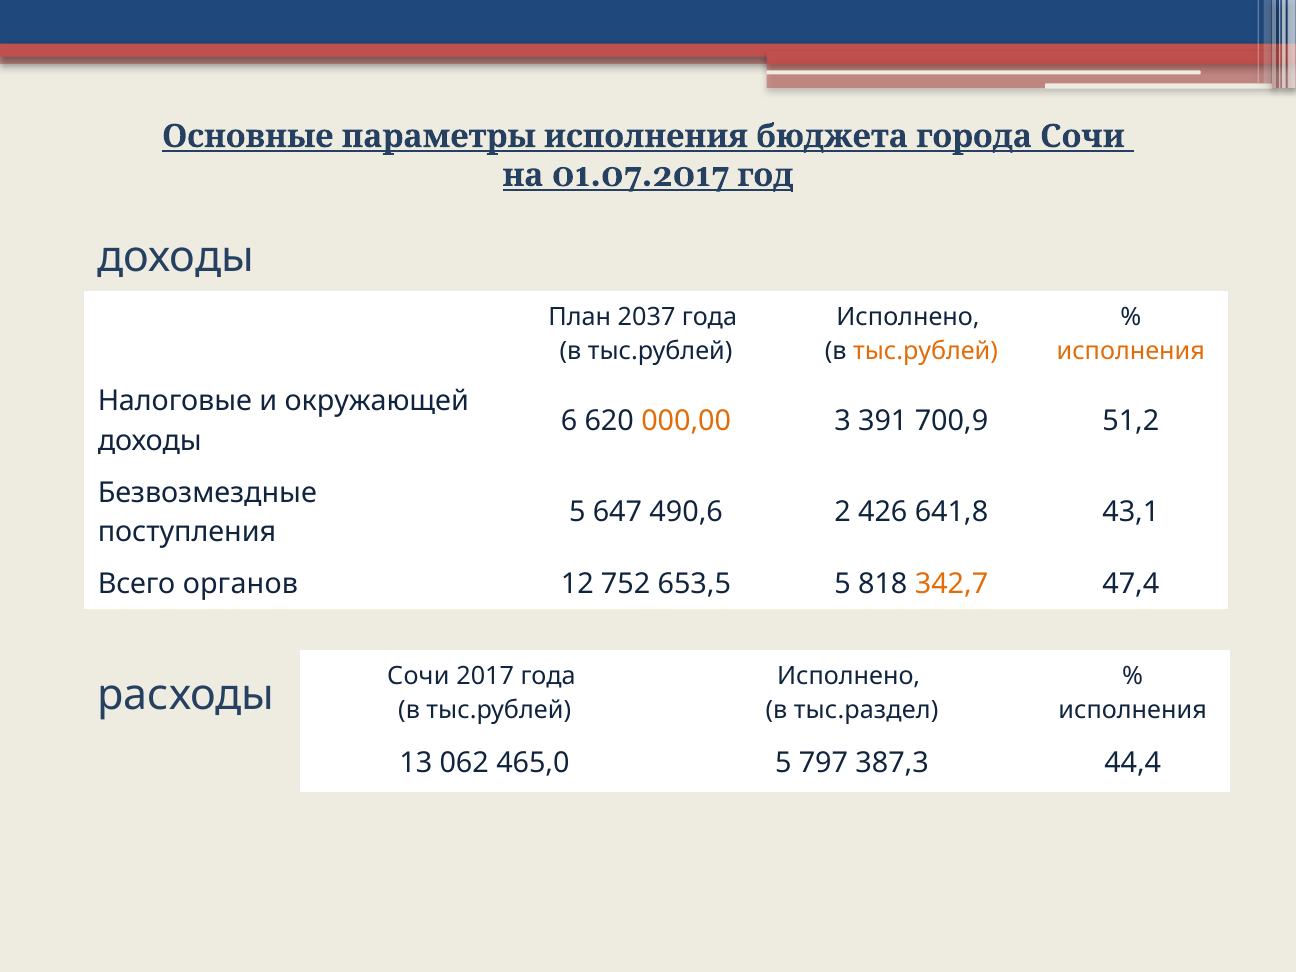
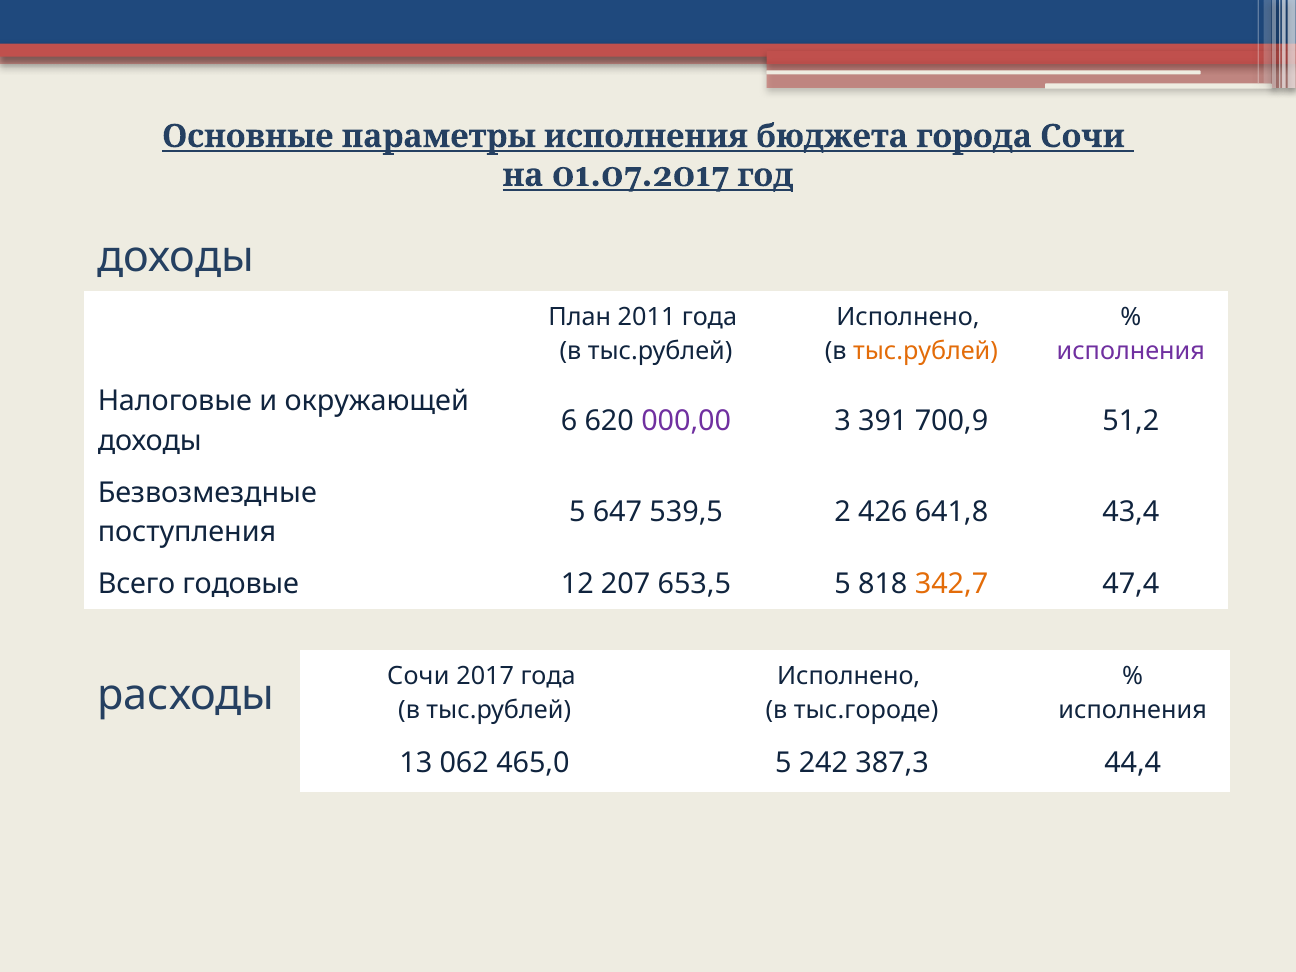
2037: 2037 -> 2011
исполнения at (1131, 352) colour: orange -> purple
000,00 colour: orange -> purple
490,6: 490,6 -> 539,5
43,1: 43,1 -> 43,4
органов: органов -> годовые
752: 752 -> 207
тыс.раздел: тыс.раздел -> тыс.городе
797: 797 -> 242
